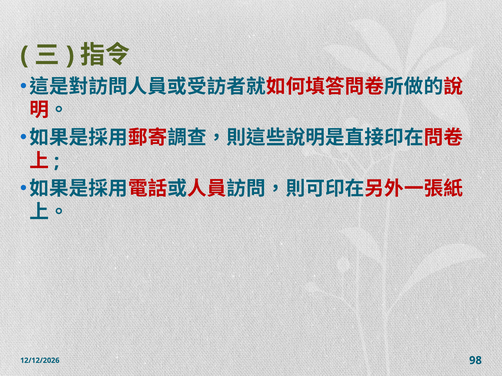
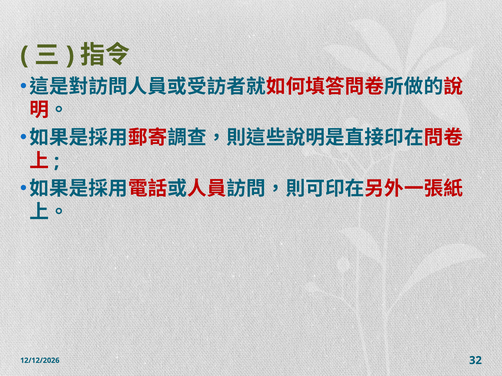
98: 98 -> 32
